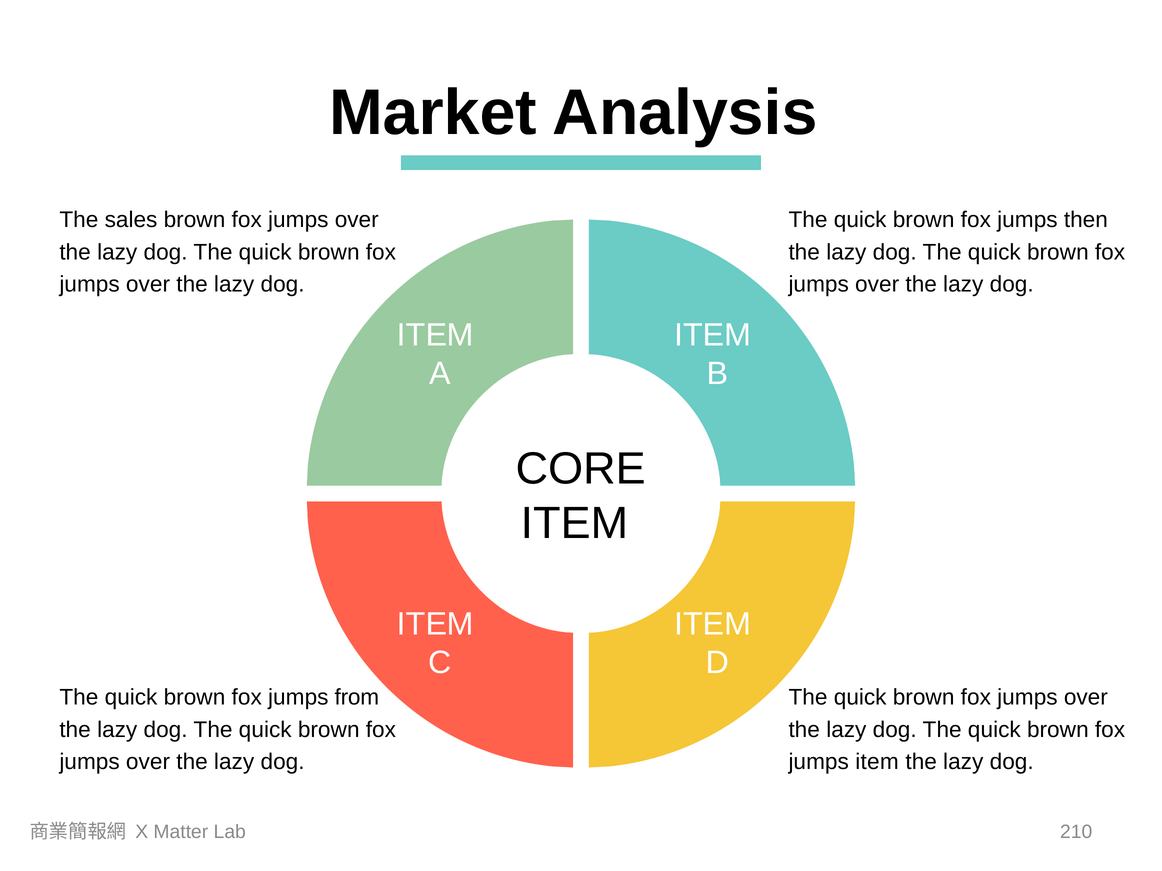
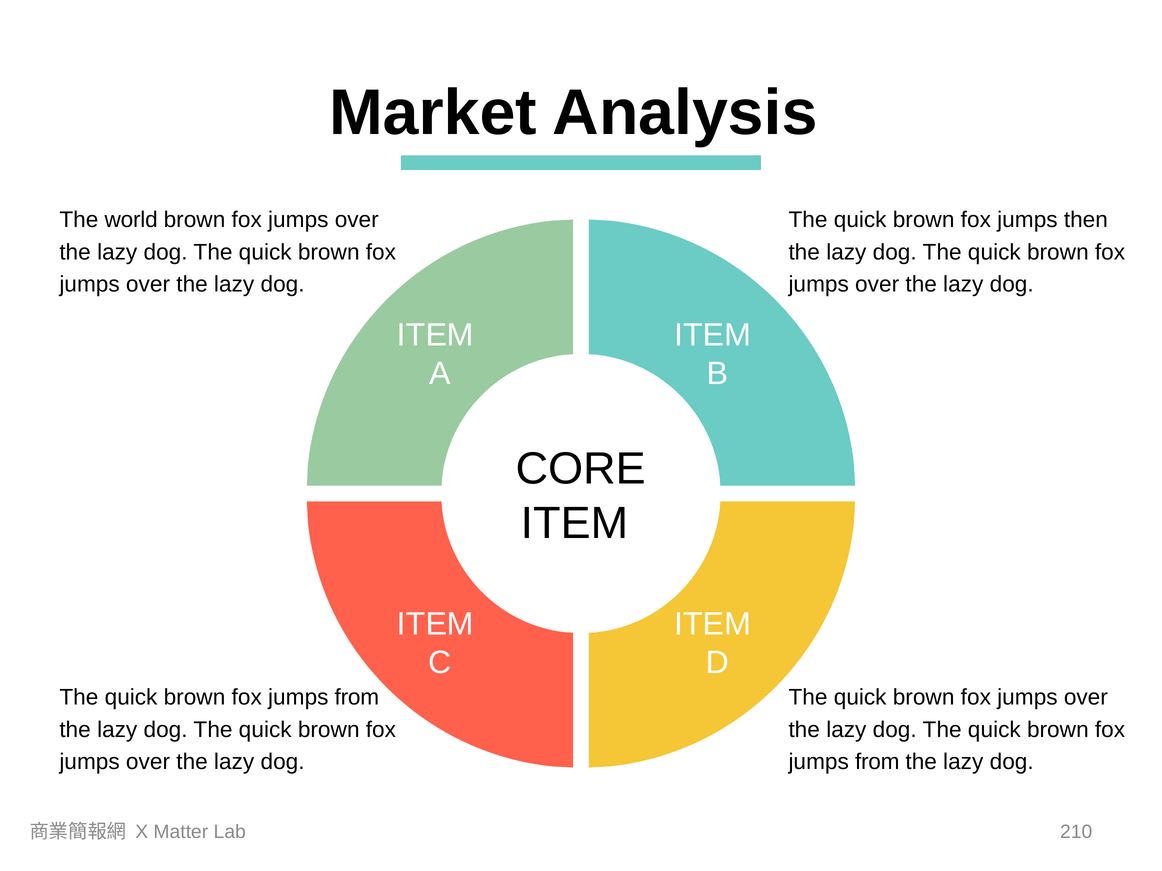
sales: sales -> world
item at (877, 762): item -> from
